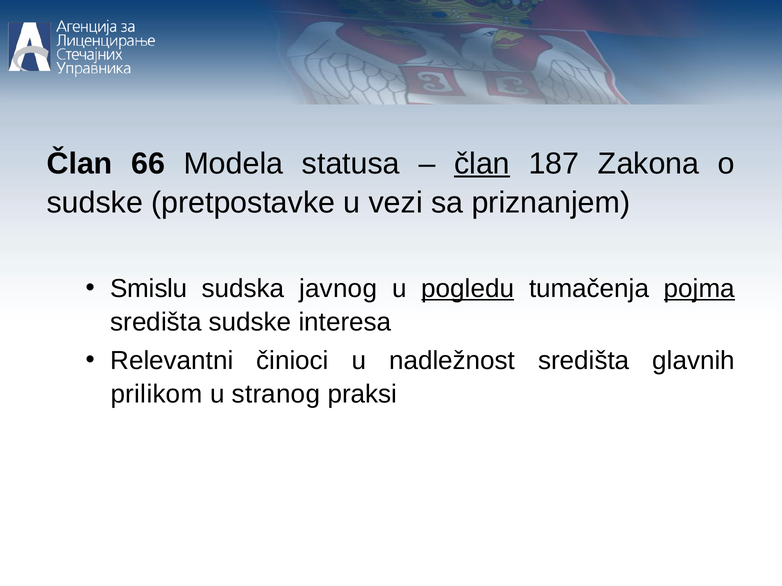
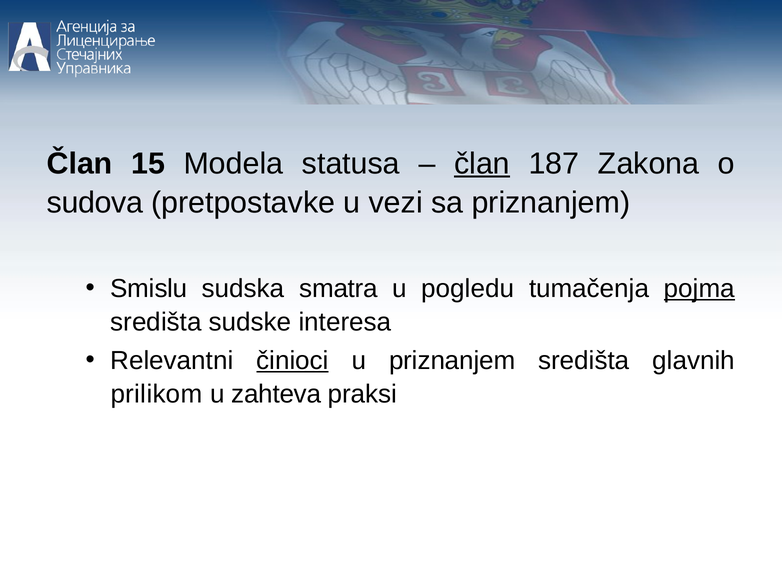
66: 66 -> 15
sudske at (95, 203): sudske -> sudova
javnog: javnog -> smatra
pogledu underline: present -> none
činioci underline: none -> present
u nadležnost: nadležnost -> priznanjem
stranog: stranog -> zahteva
